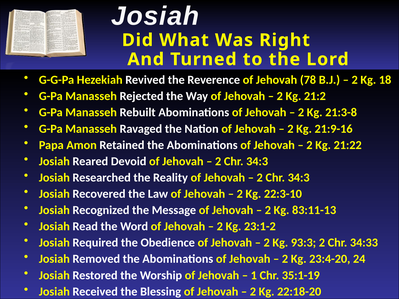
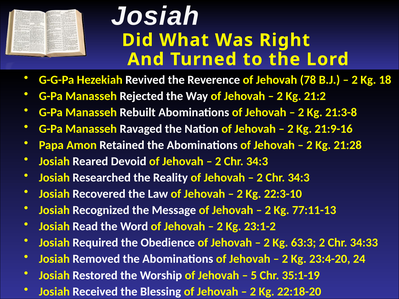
21:22: 21:22 -> 21:28
83:11-13: 83:11-13 -> 77:11-13
93:3: 93:3 -> 63:3
1: 1 -> 5
